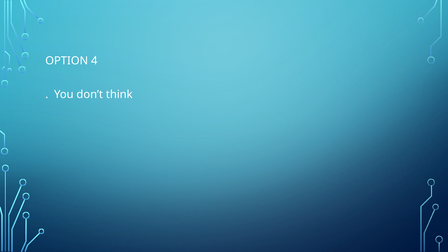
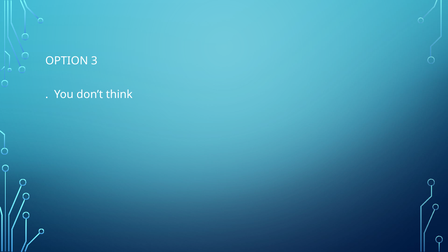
4: 4 -> 3
